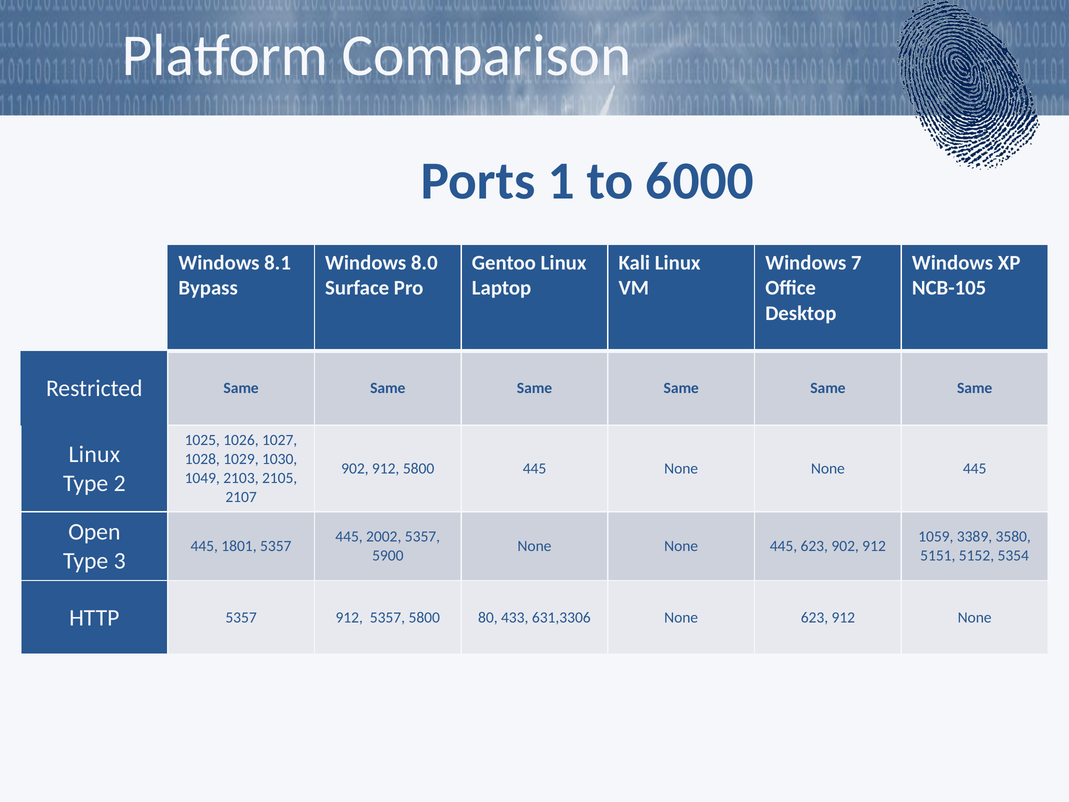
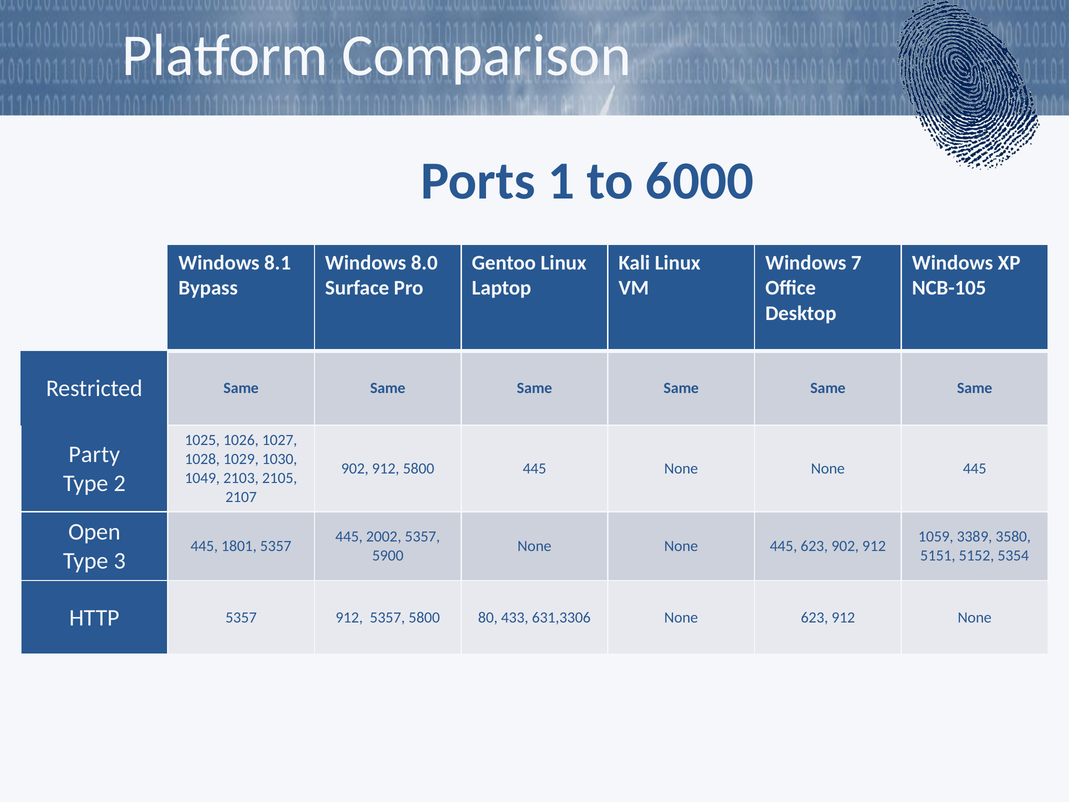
Linux at (94, 454): Linux -> Party
